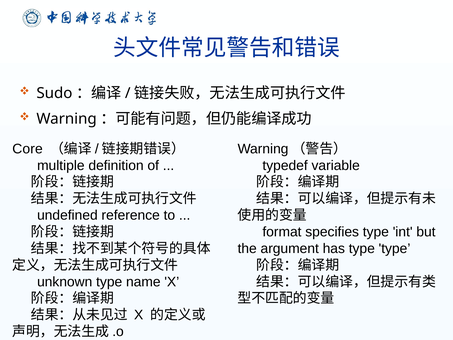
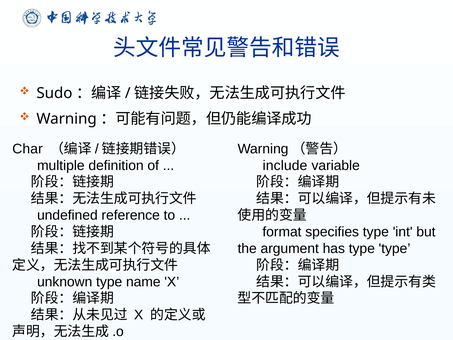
Core: Core -> Char
typedef: typedef -> include
